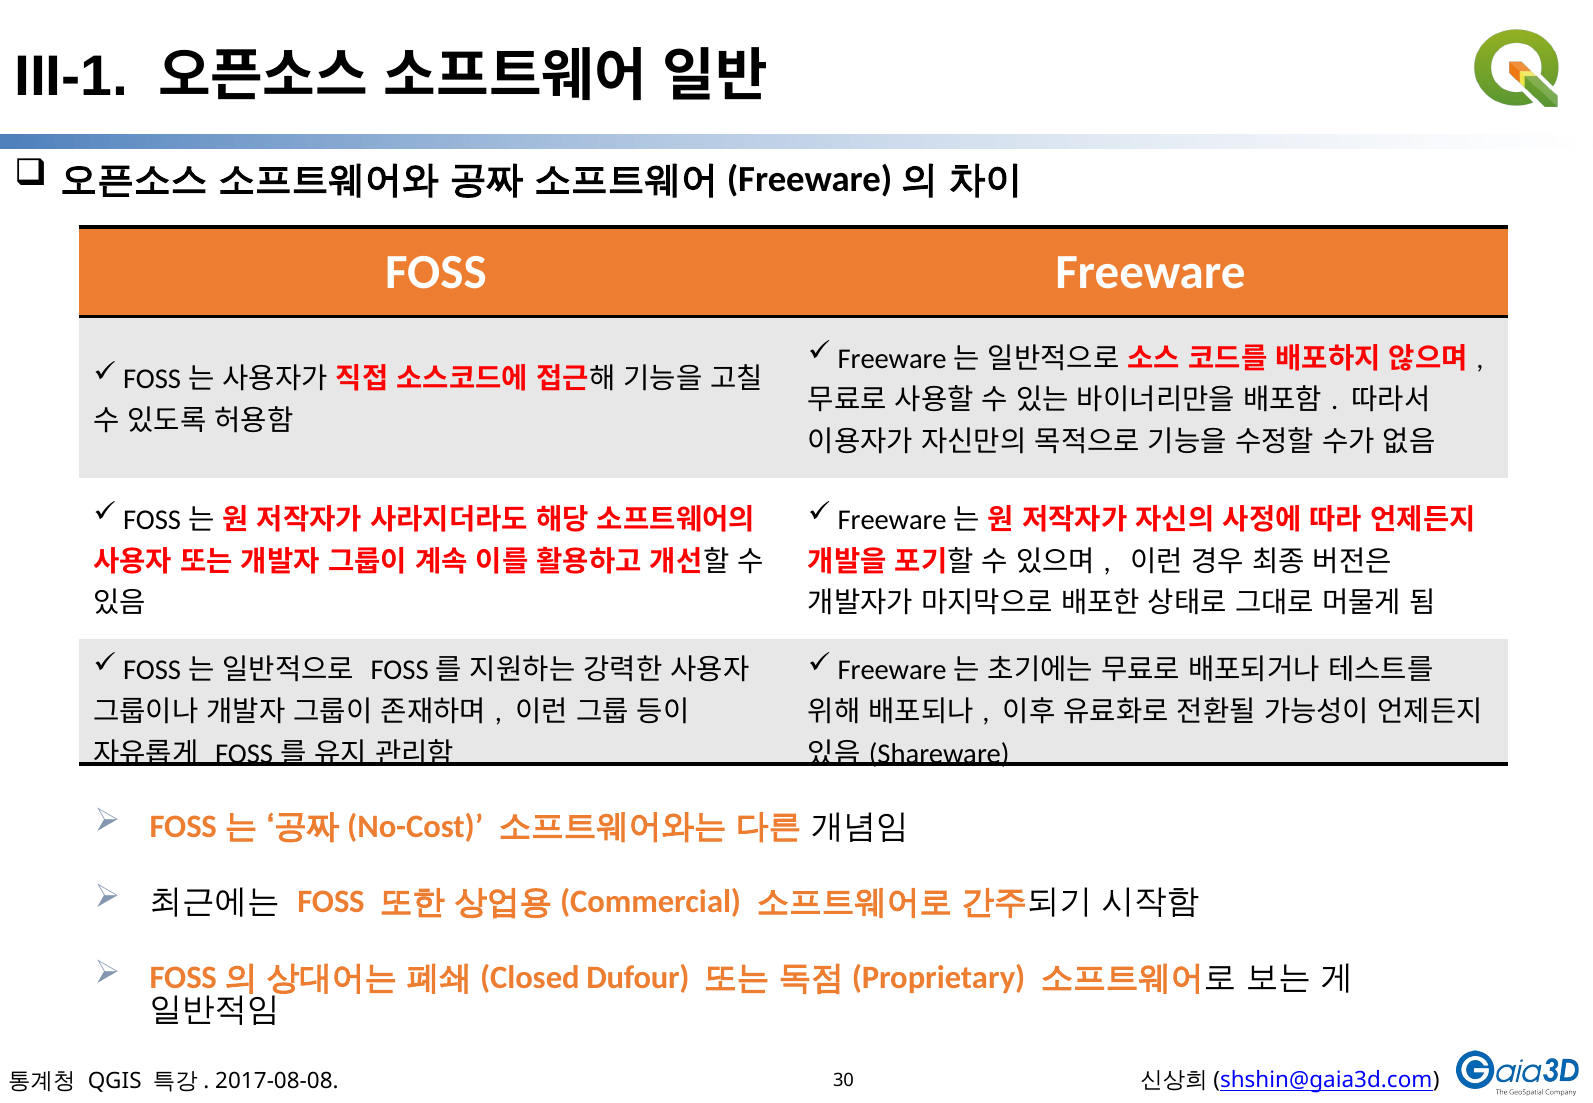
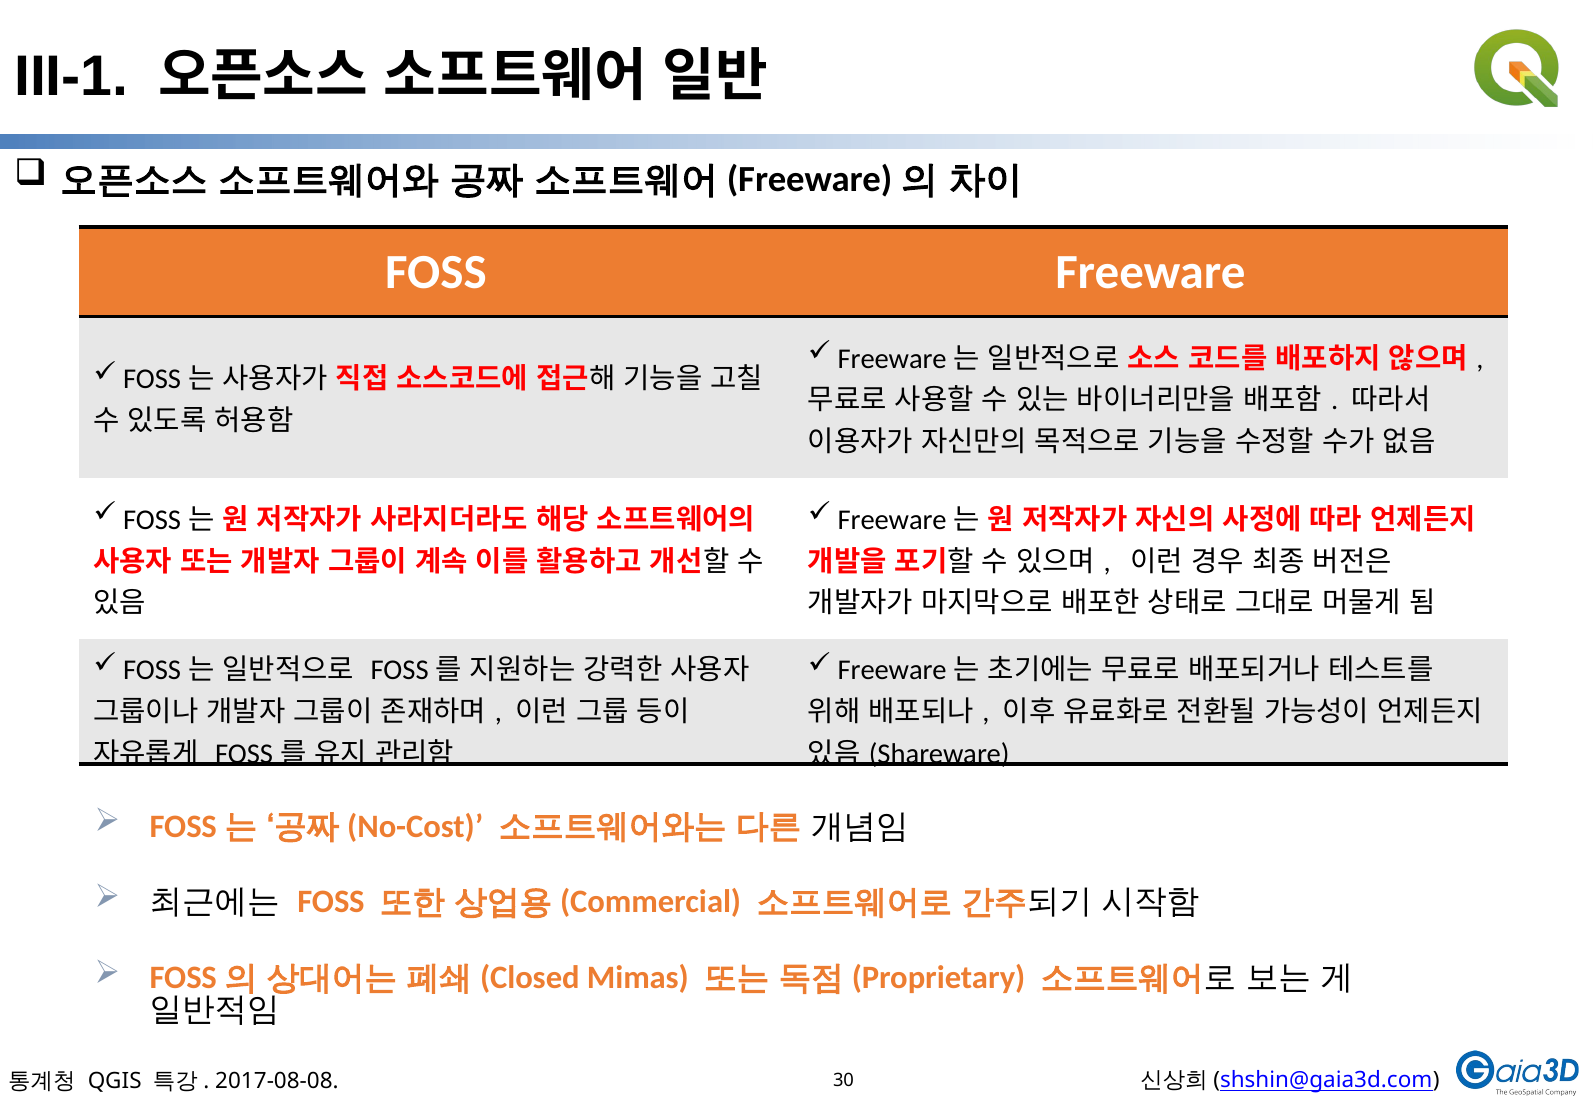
Dufour: Dufour -> Mimas
